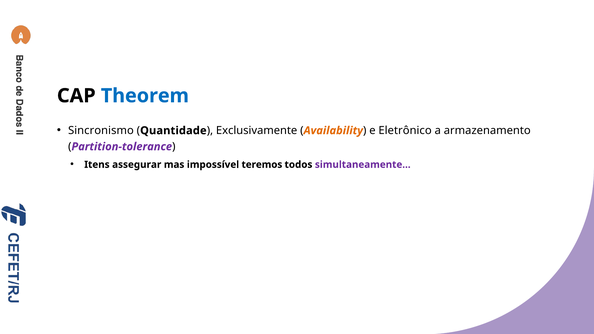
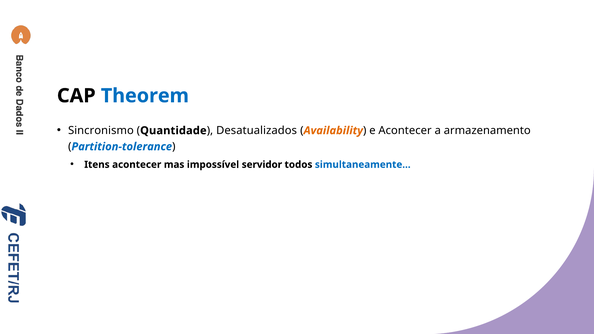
Exclusivamente: Exclusivamente -> Desatualizados
e Eletrônico: Eletrônico -> Acontecer
Partition-tolerance colour: purple -> blue
Itens assegurar: assegurar -> acontecer
teremos: teremos -> servidor
simultaneamente colour: purple -> blue
